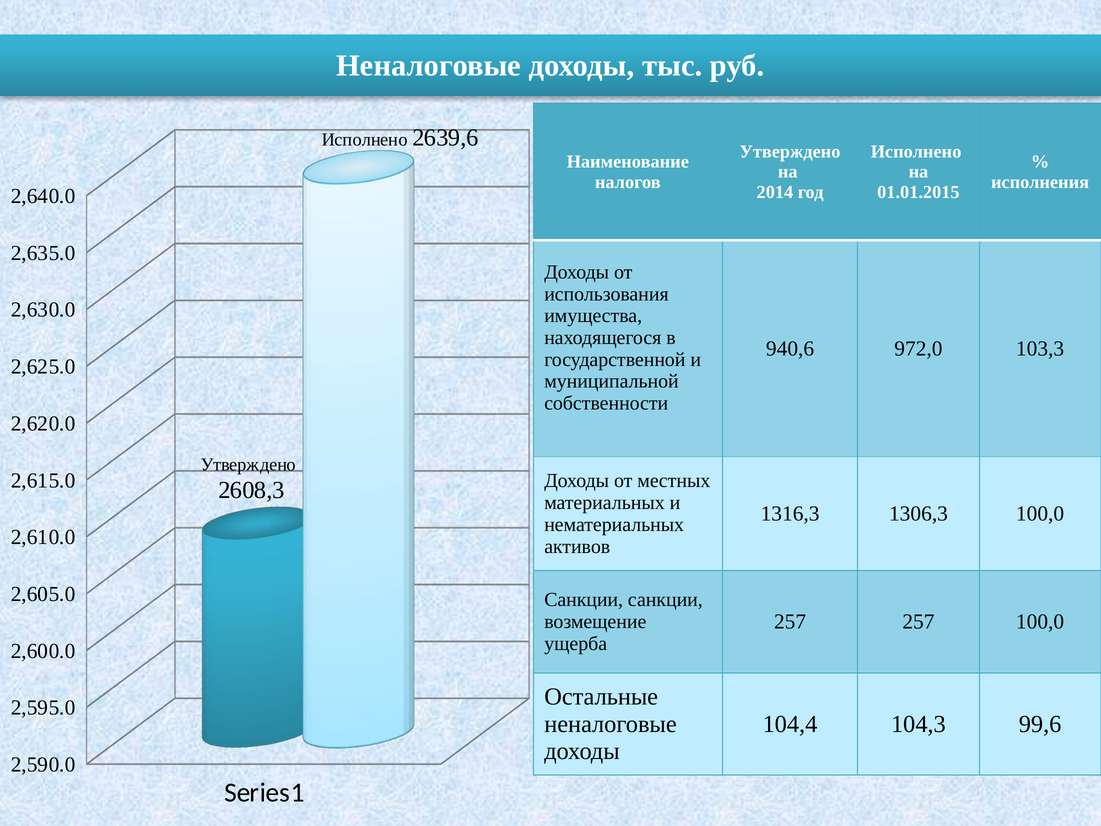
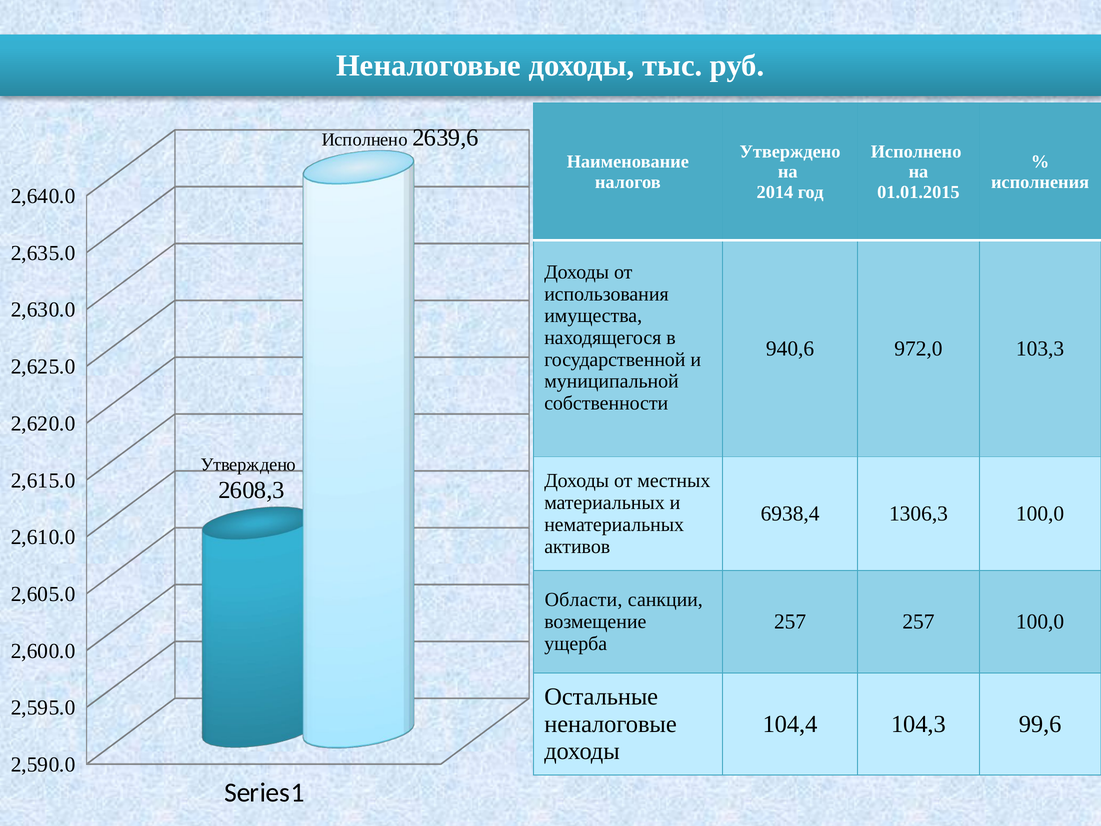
1316,3: 1316,3 -> 6938,4
Санкции at (584, 600): Санкции -> Области
